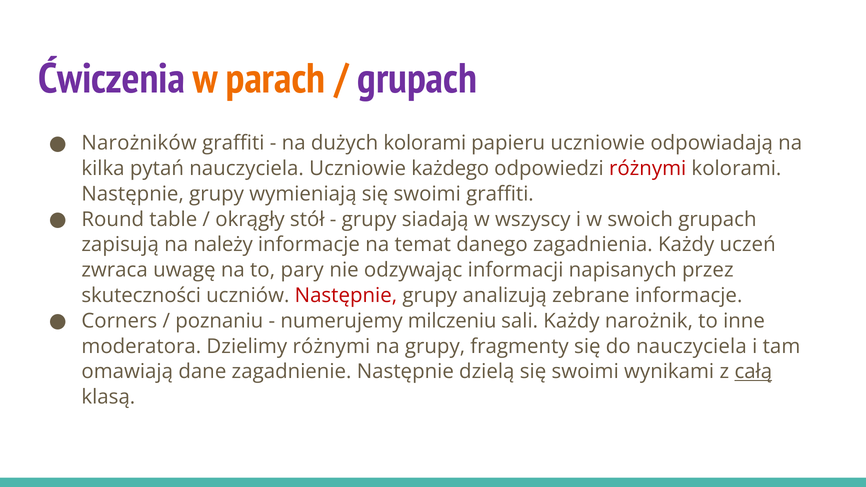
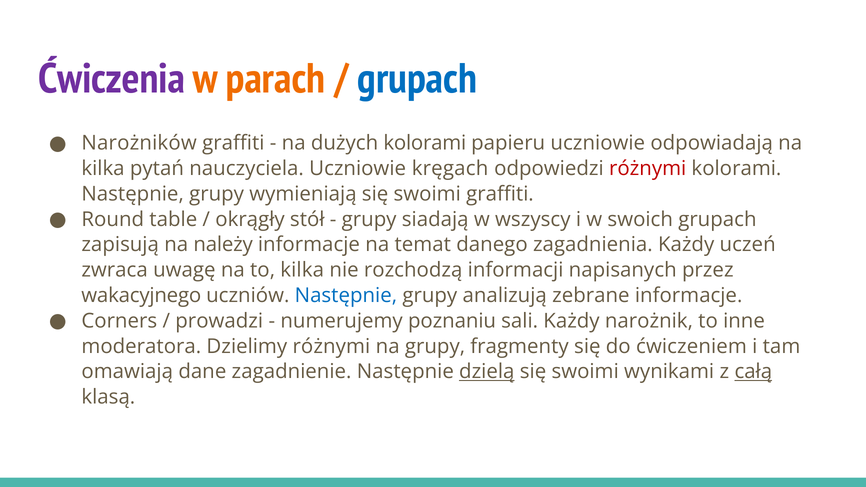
grupach at (417, 79) colour: purple -> blue
każdego: każdego -> kręgach
to pary: pary -> kilka
odzywając: odzywając -> rozchodzą
skuteczności: skuteczności -> wakacyjnego
Następnie at (346, 296) colour: red -> blue
poznaniu: poznaniu -> prowadzi
milczeniu: milczeniu -> poznaniu
do nauczyciela: nauczyciela -> ćwiczeniem
dzielą underline: none -> present
